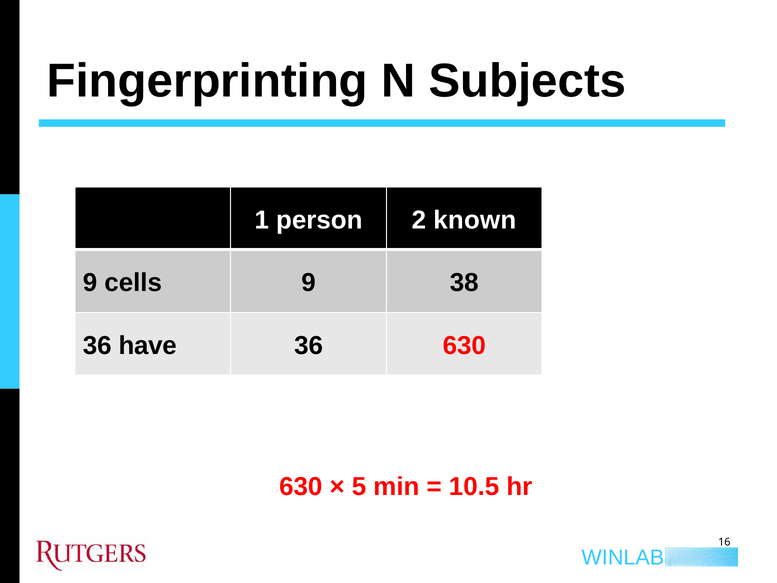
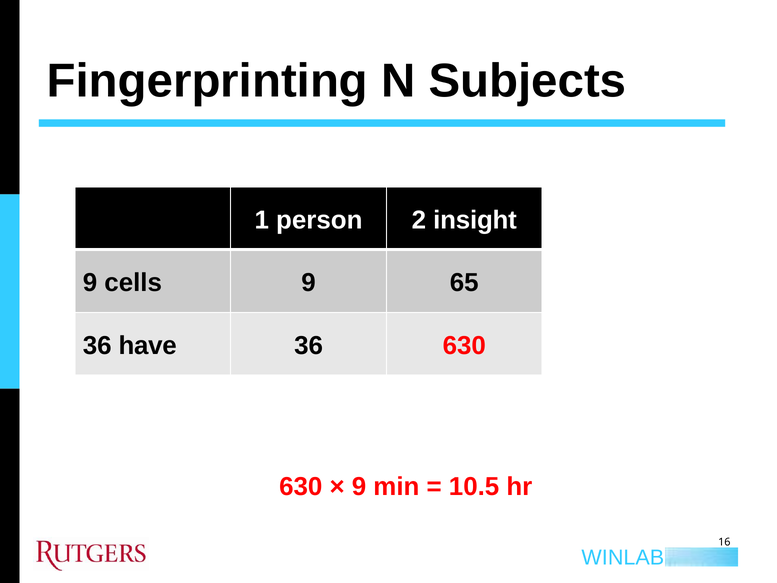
known: known -> insight
38: 38 -> 65
5 at (359, 487): 5 -> 9
